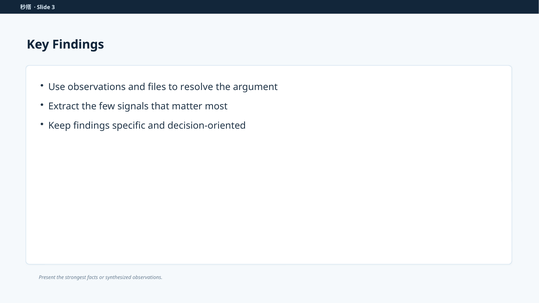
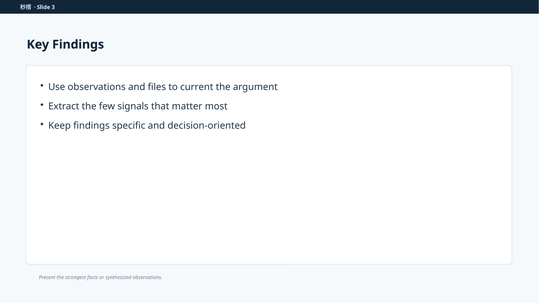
resolve: resolve -> current
